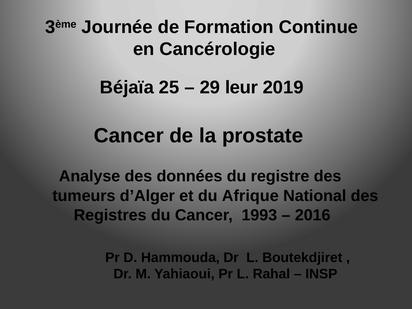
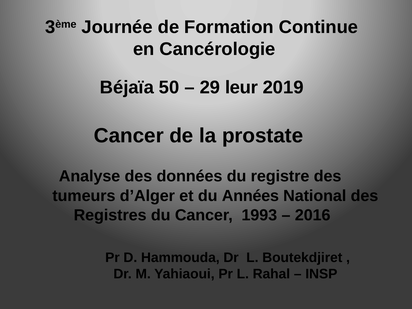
25: 25 -> 50
Afrique: Afrique -> Années
